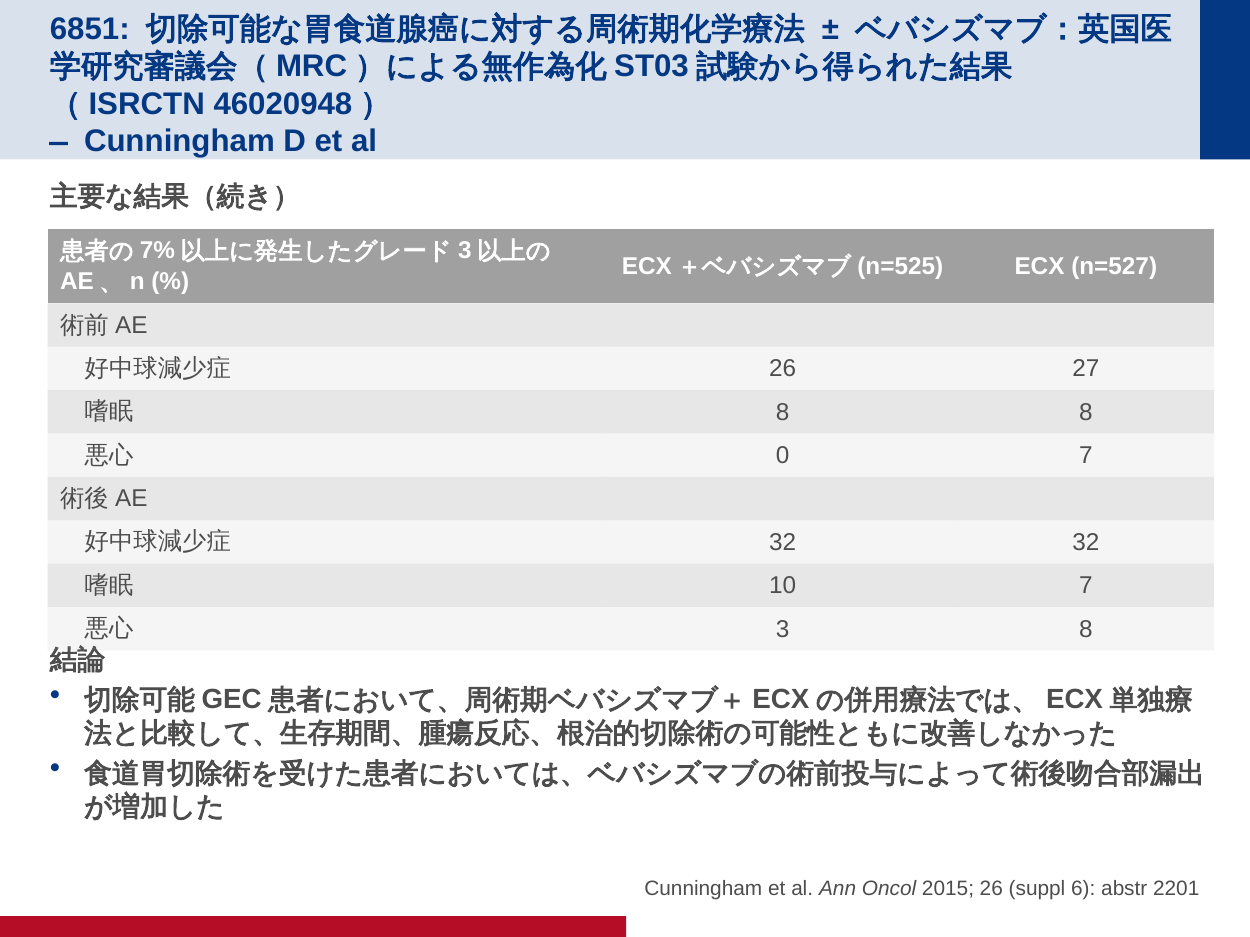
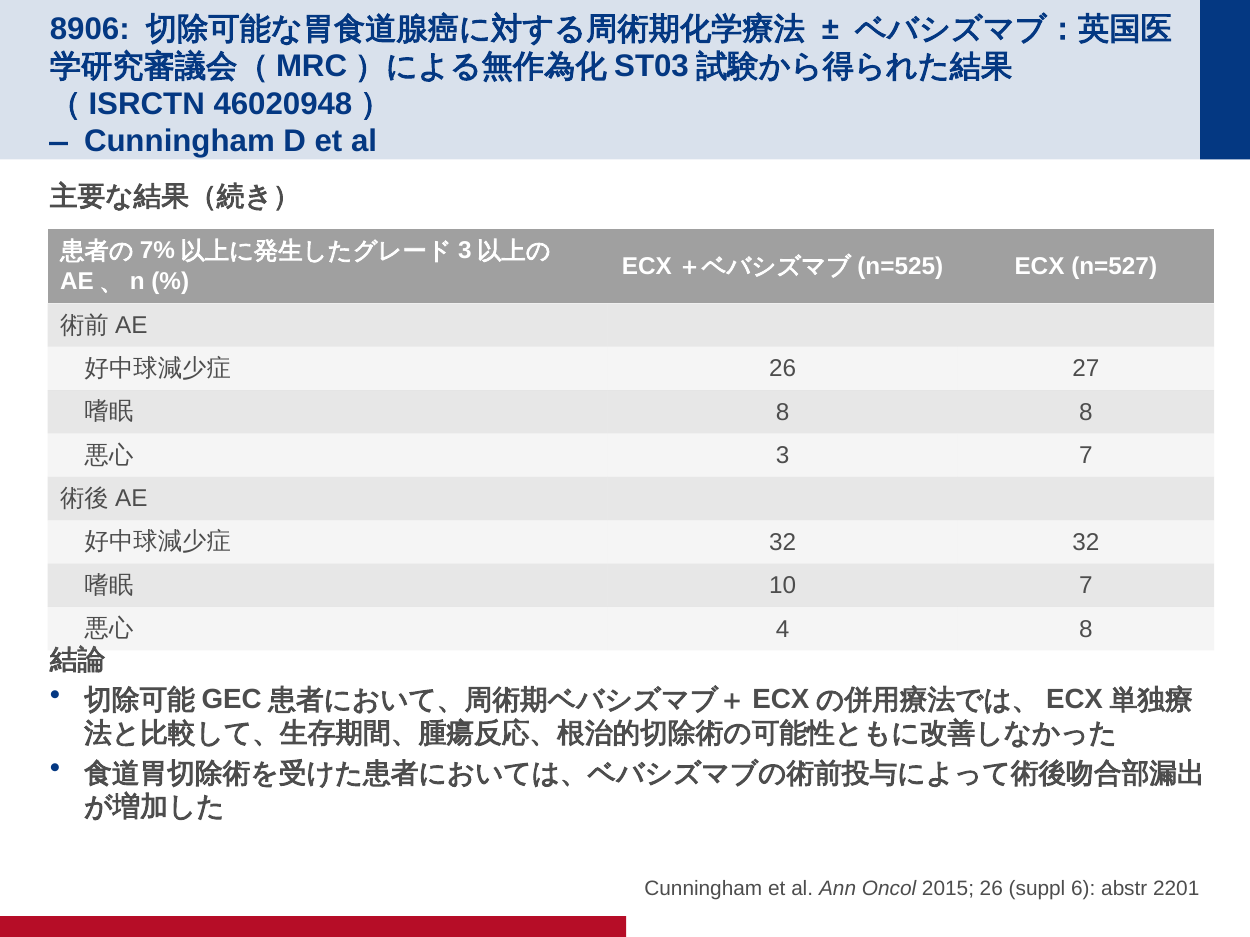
6851: 6851 -> 8906
0: 0 -> 3
3: 3 -> 4
